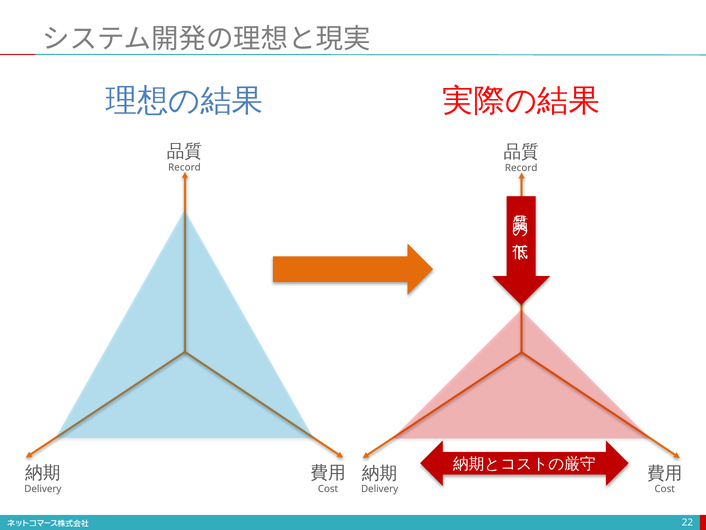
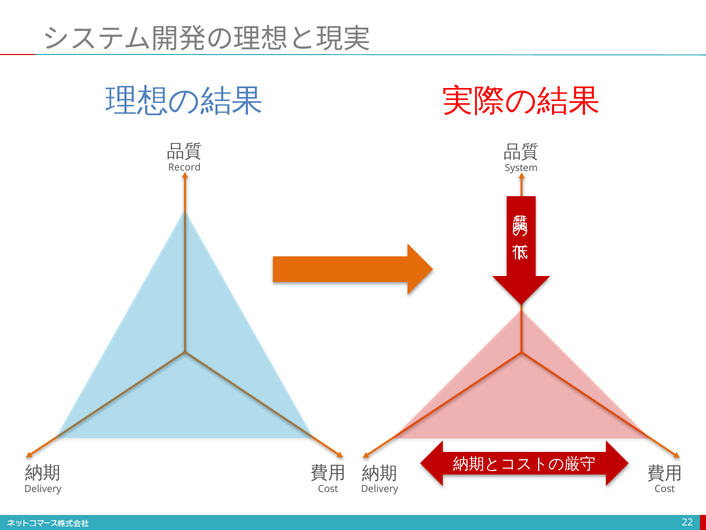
Record at (521, 168): Record -> System
